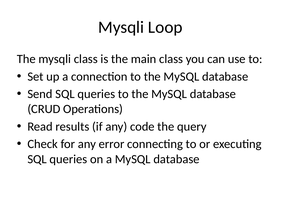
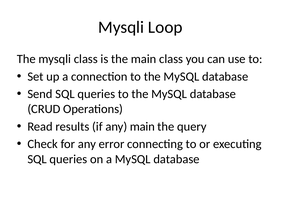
any code: code -> main
